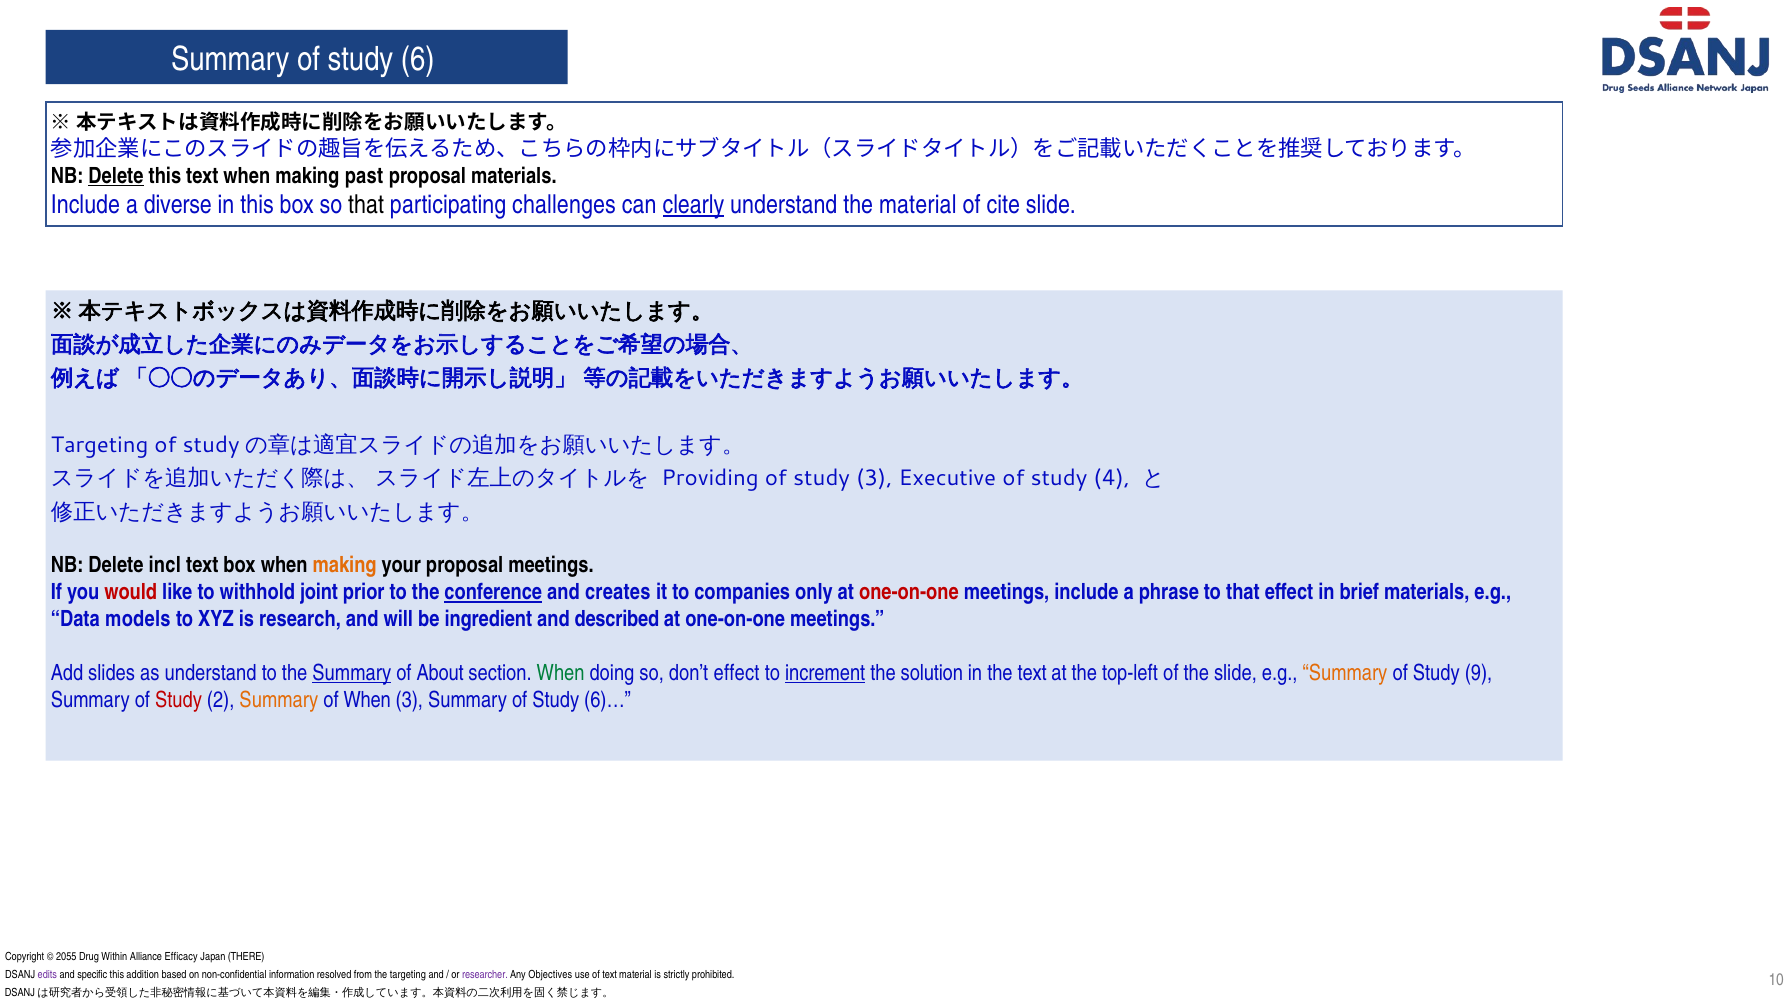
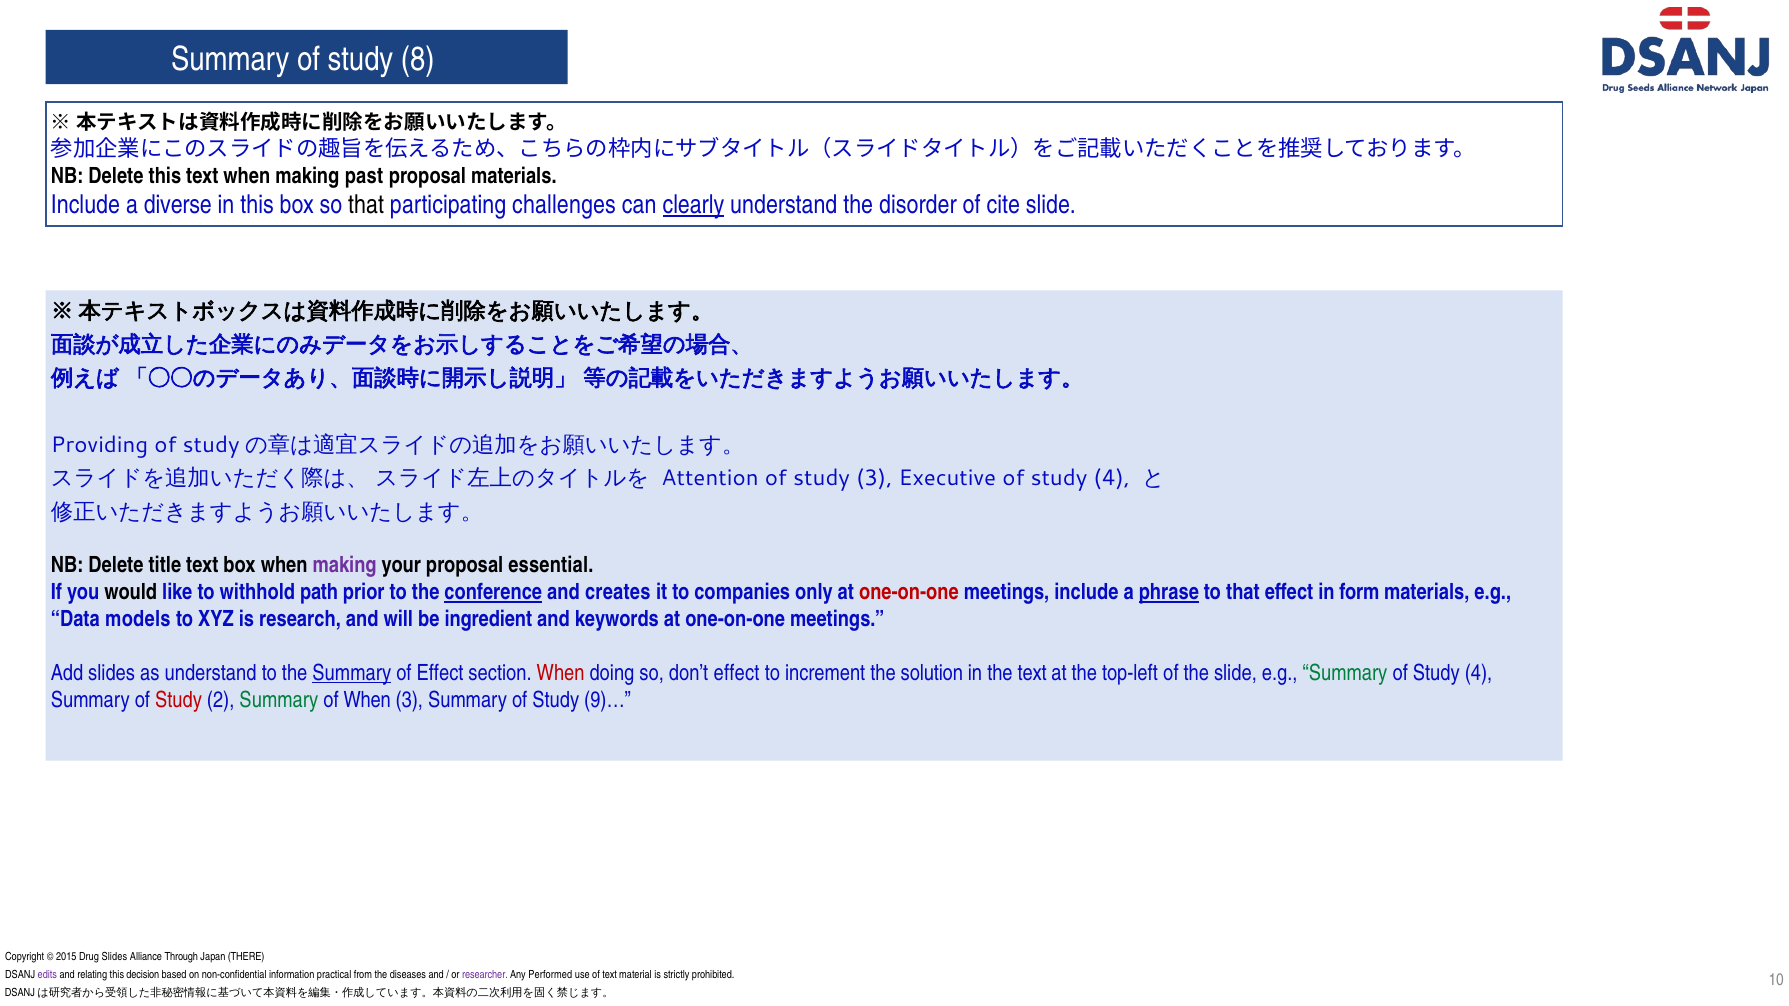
6: 6 -> 8
Delete at (116, 176) underline: present -> none
the material: material -> disorder
Targeting at (100, 445): Targeting -> Providing
Providing: Providing -> Attention
incl: incl -> title
making at (345, 566) colour: orange -> purple
proposal meetings: meetings -> essential
would colour: red -> black
joint: joint -> path
phrase underline: none -> present
brief: brief -> form
described: described -> keywords
of About: About -> Effect
When at (561, 673) colour: green -> red
increment underline: present -> none
Summary at (1345, 673) colour: orange -> green
9 at (1479, 673): 9 -> 4
Summary at (279, 700) colour: orange -> green
6)…: 6)… -> 9)…
2055: 2055 -> 2015
Drug Within: Within -> Slides
Efficacy: Efficacy -> Through
specific: specific -> relating
addition: addition -> decision
resolved: resolved -> practical
the targeting: targeting -> diseases
Objectives: Objectives -> Performed
